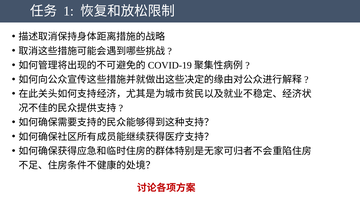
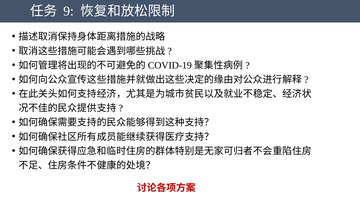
1: 1 -> 9
